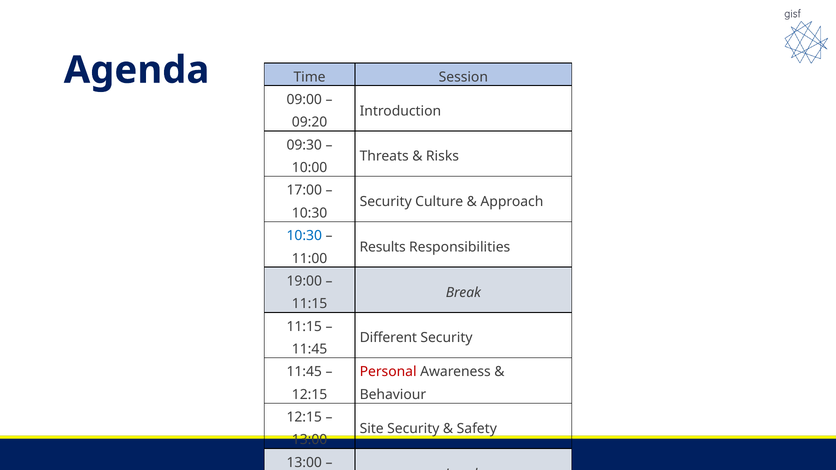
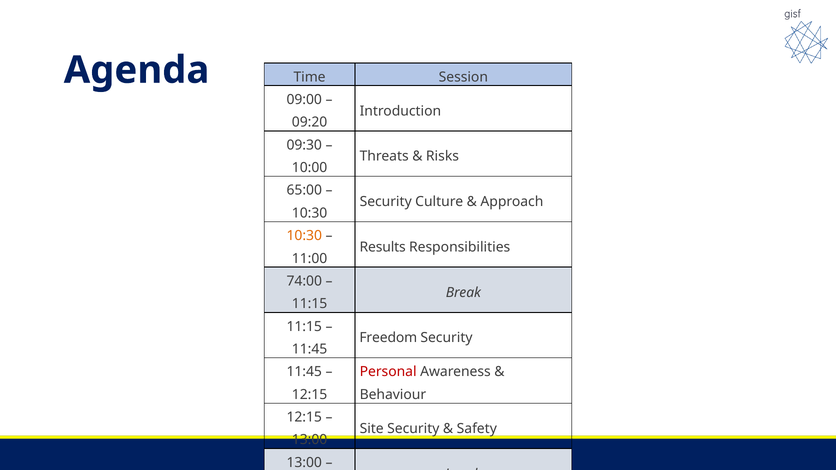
17:00: 17:00 -> 65:00
10:30 at (304, 236) colour: blue -> orange
19:00: 19:00 -> 74:00
Different: Different -> Freedom
